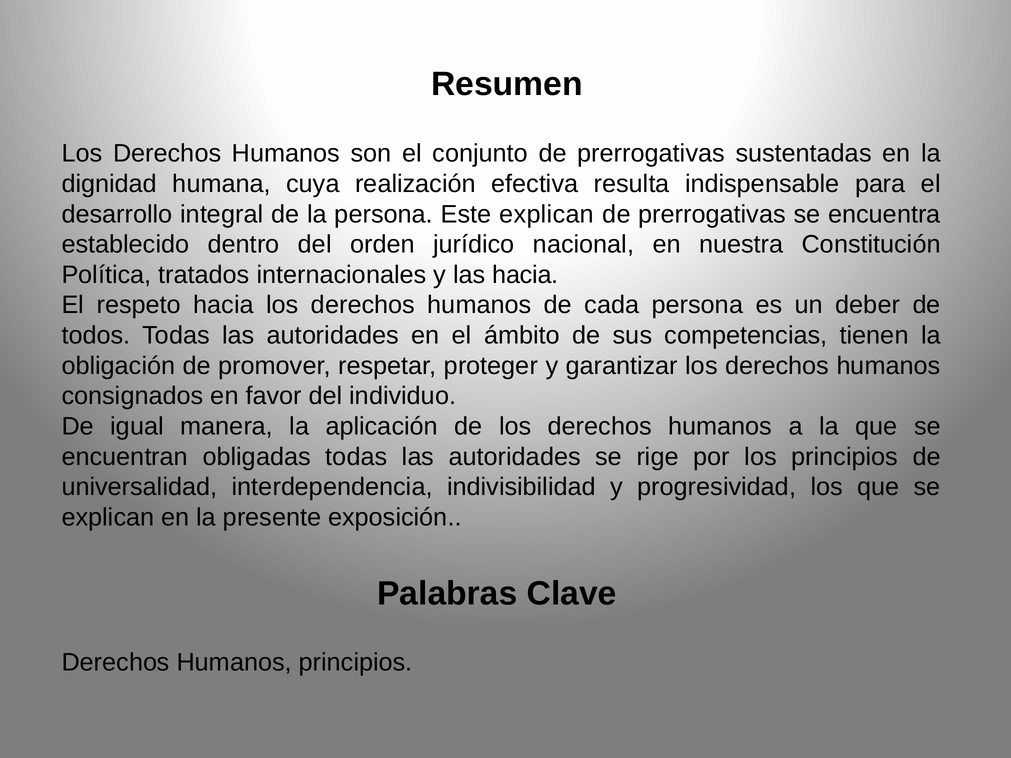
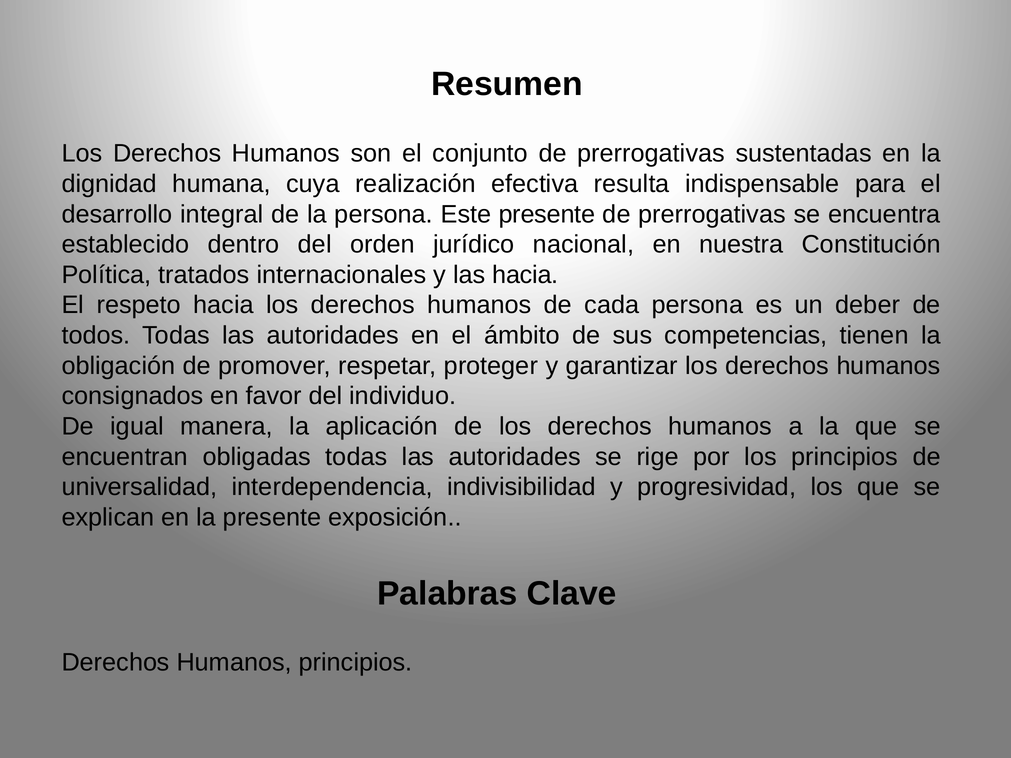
Este explican: explican -> presente
